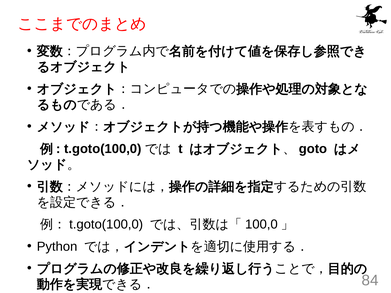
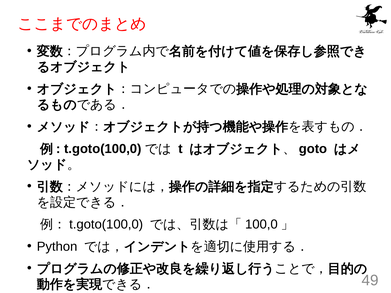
84: 84 -> 49
